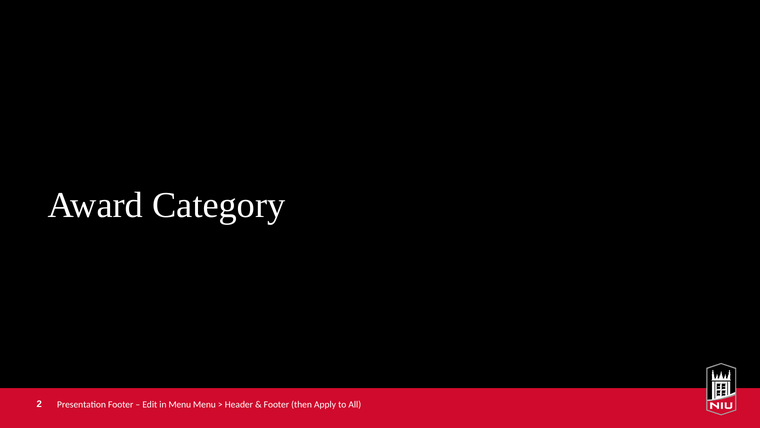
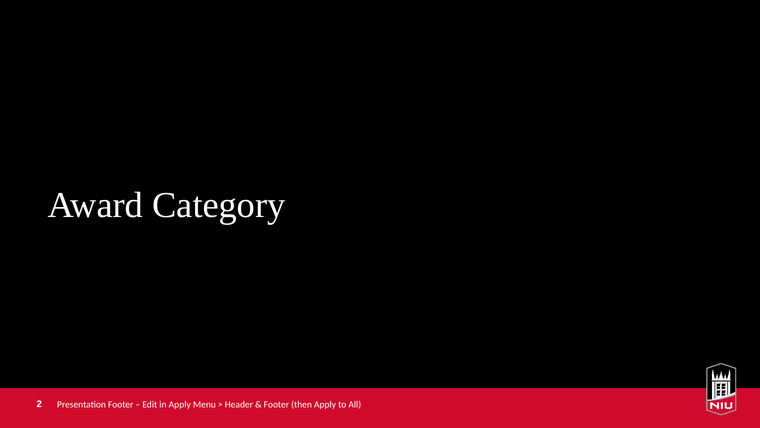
in Menu: Menu -> Apply
